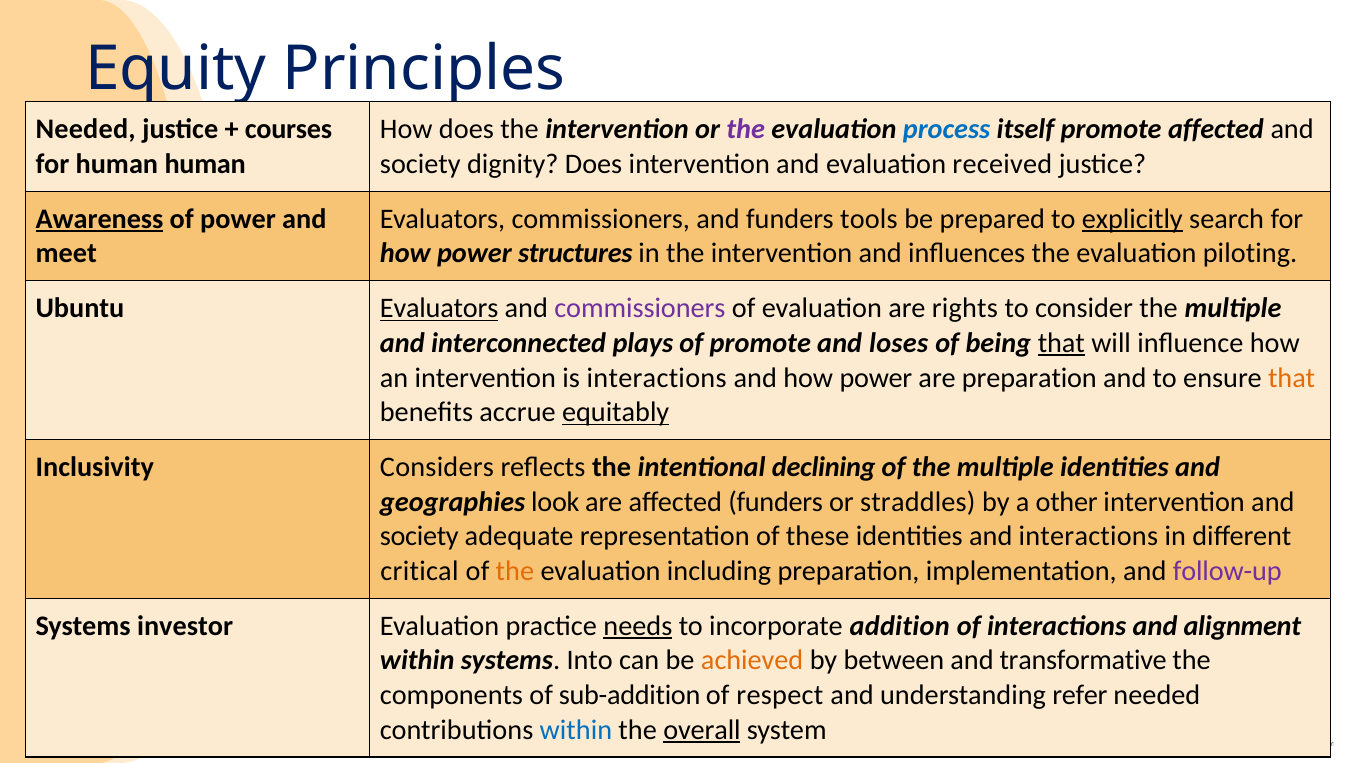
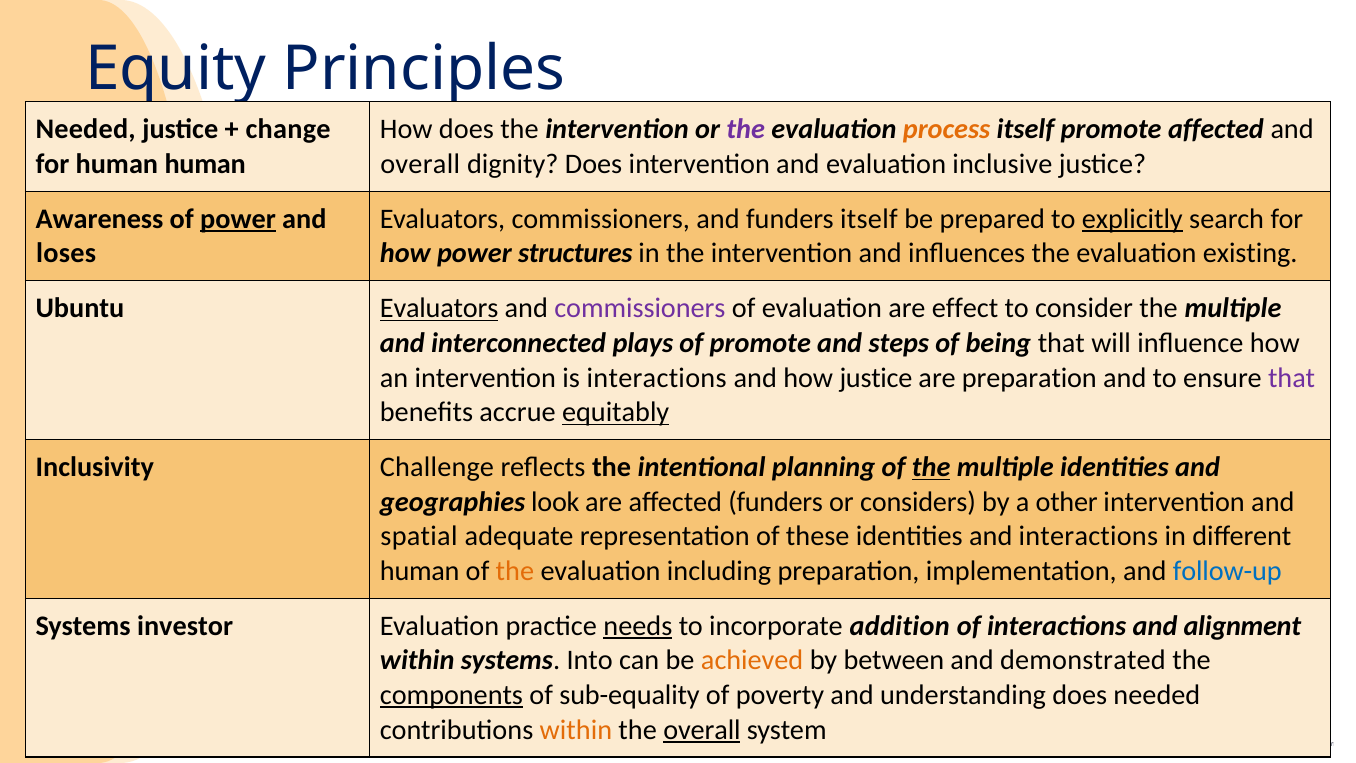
courses: courses -> change
process colour: blue -> orange
society at (420, 164): society -> overall
received: received -> inclusive
Awareness underline: present -> none
power at (238, 219) underline: none -> present
funders tools: tools -> itself
meet: meet -> loses
piloting: piloting -> existing
rights: rights -> effect
loses: loses -> steps
that at (1061, 343) underline: present -> none
and how power: power -> justice
that at (1292, 378) colour: orange -> purple
Considers: Considers -> Challenge
declining: declining -> planning
the at (931, 467) underline: none -> present
straddles: straddles -> considers
society at (419, 536): society -> spatial
critical at (420, 571): critical -> human
follow-up colour: purple -> blue
transformative: transformative -> demonstrated
components underline: none -> present
sub-addition: sub-addition -> sub-equality
respect: respect -> poverty
understanding refer: refer -> does
within at (576, 730) colour: blue -> orange
